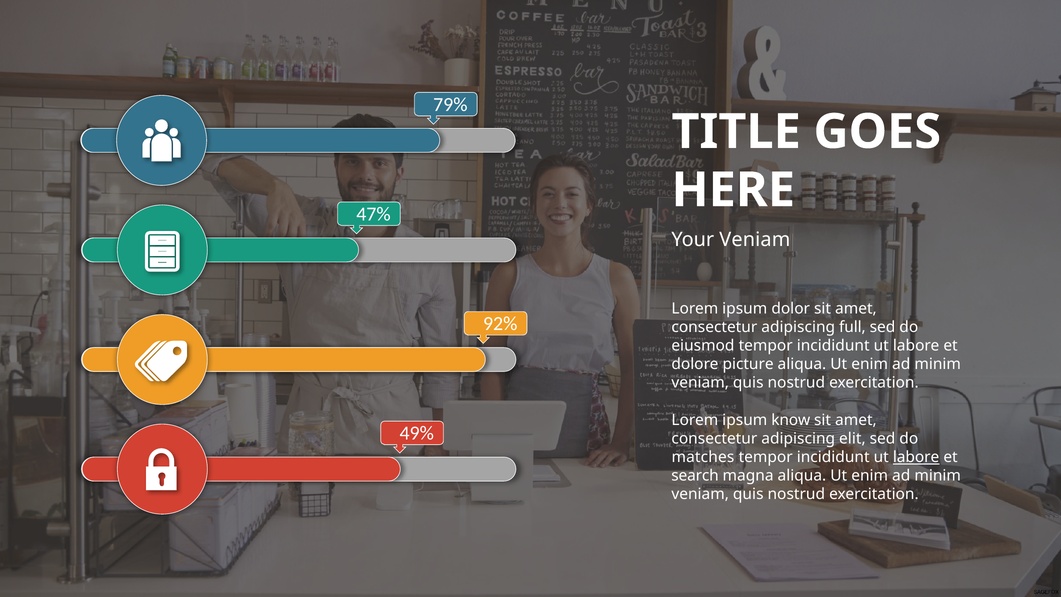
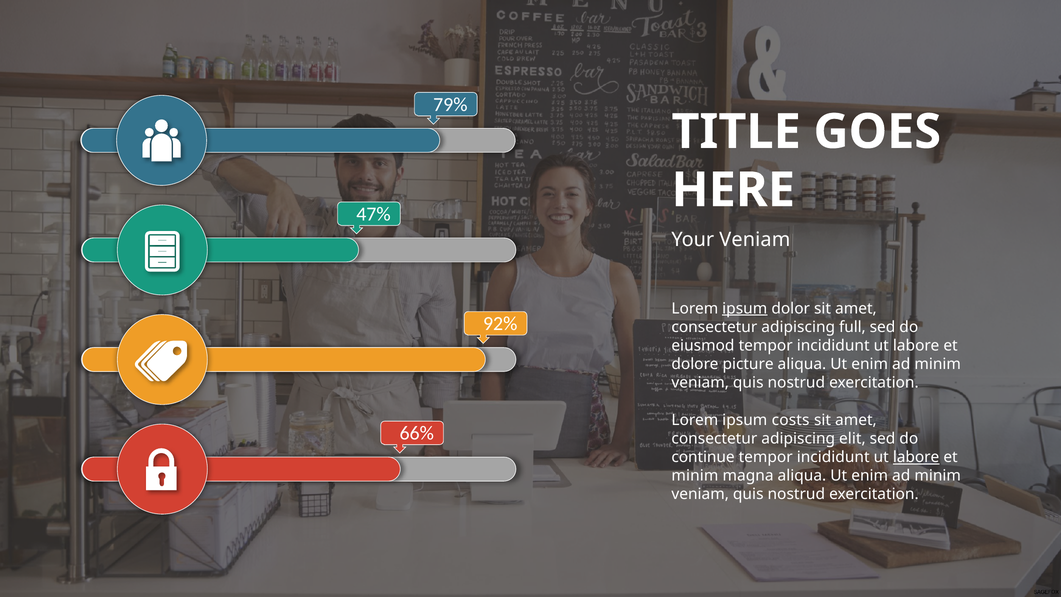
ipsum at (745, 308) underline: none -> present
know: know -> costs
49%: 49% -> 66%
matches: matches -> continue
search at (695, 476): search -> minim
